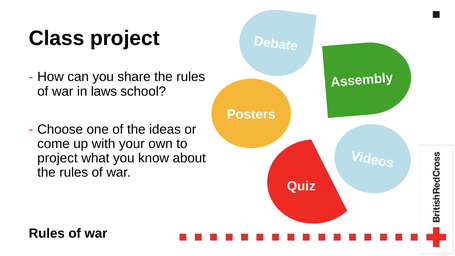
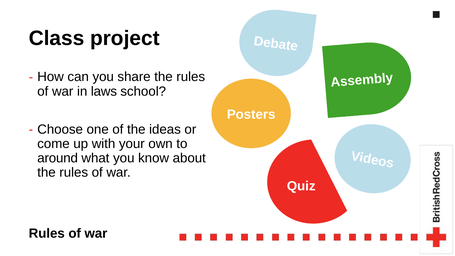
project at (57, 158): project -> around
